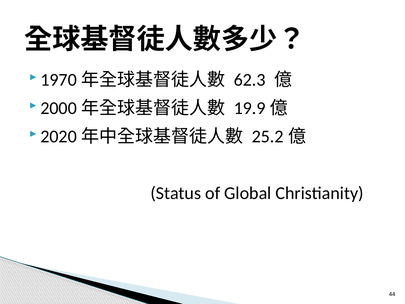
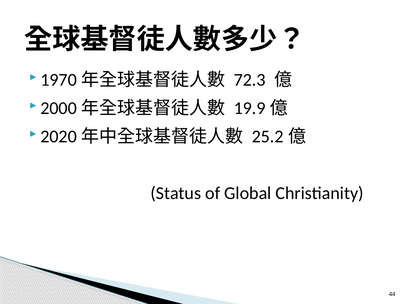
62.3: 62.3 -> 72.3
